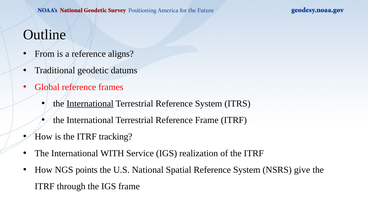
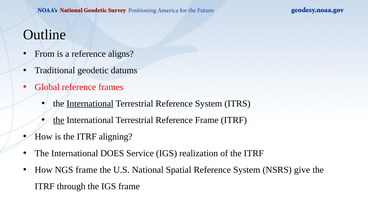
the at (59, 120) underline: none -> present
tracking: tracking -> aligning
WITH: WITH -> DOES
NGS points: points -> frame
